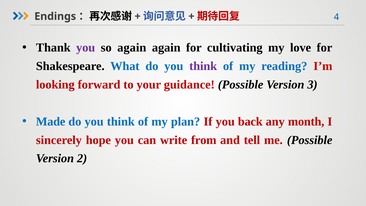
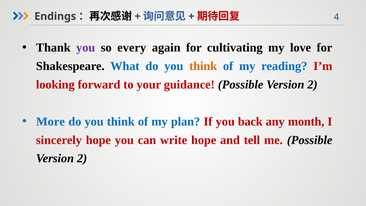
so again: again -> every
think at (203, 66) colour: purple -> orange
guidance Possible Version 3: 3 -> 2
Made: Made -> More
write from: from -> hope
